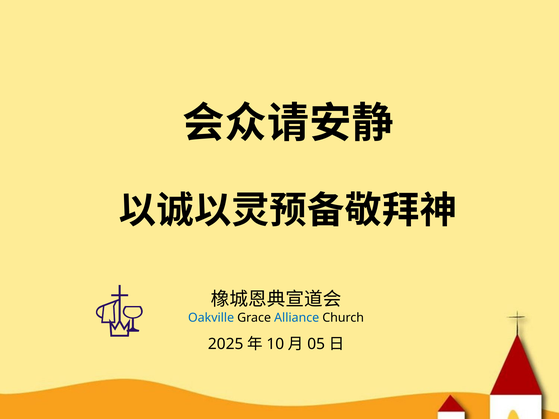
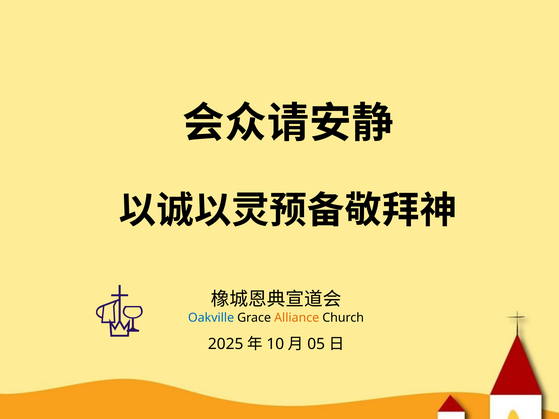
Alliance colour: blue -> orange
